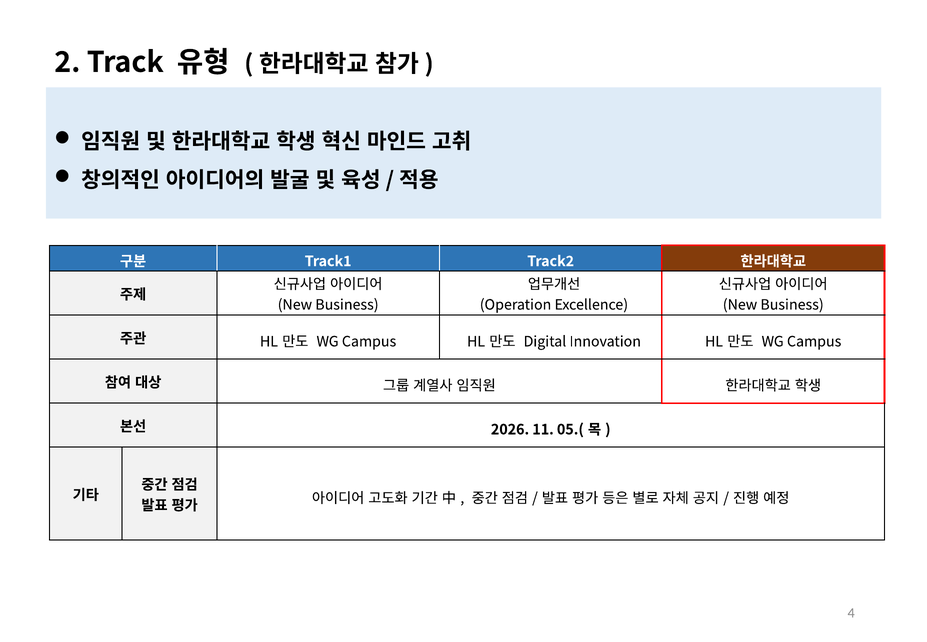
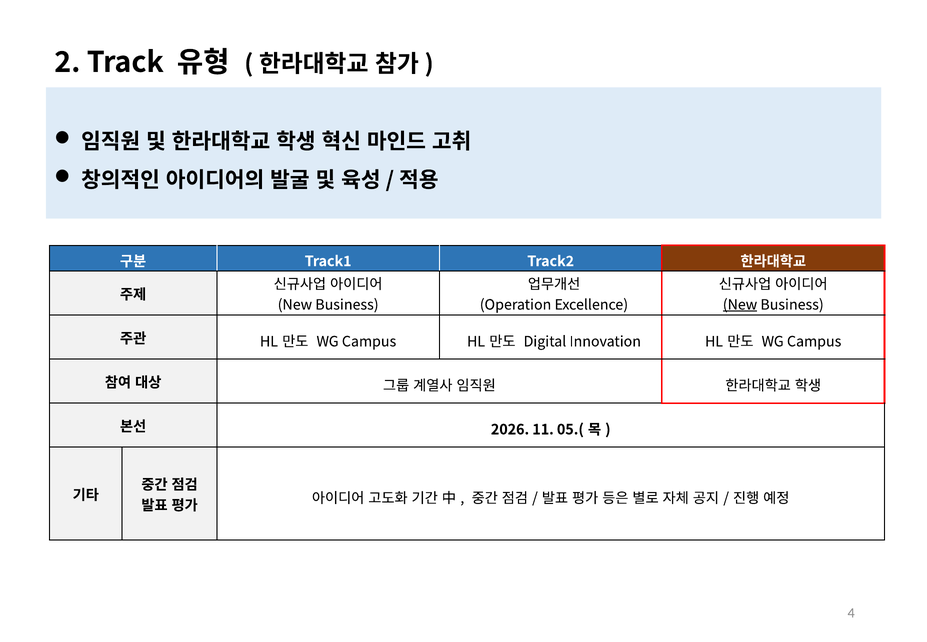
New at (740, 305) underline: none -> present
